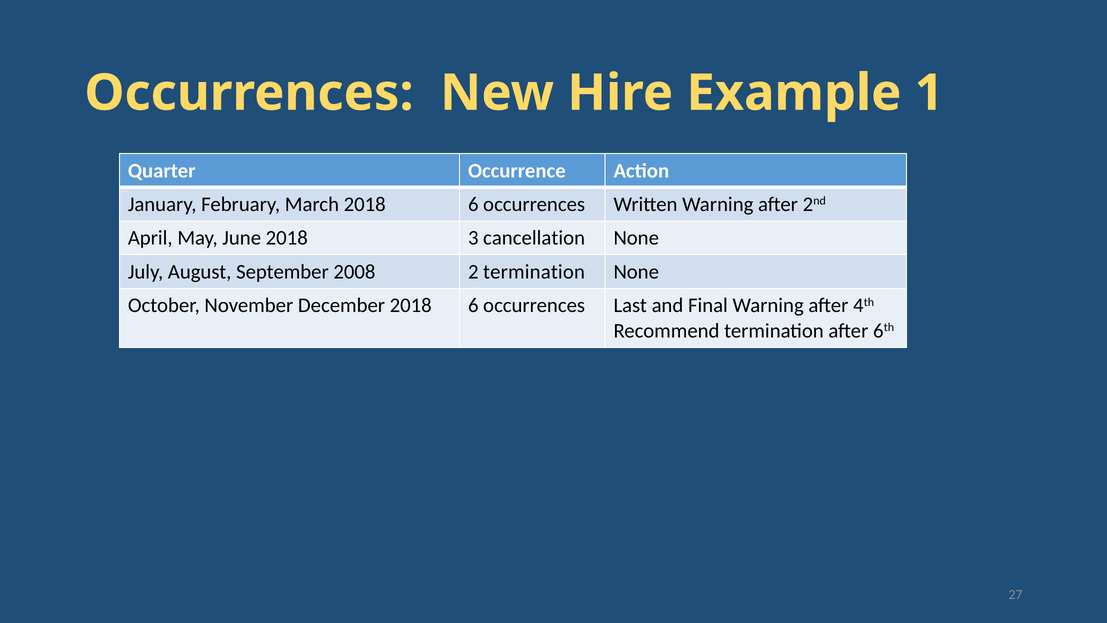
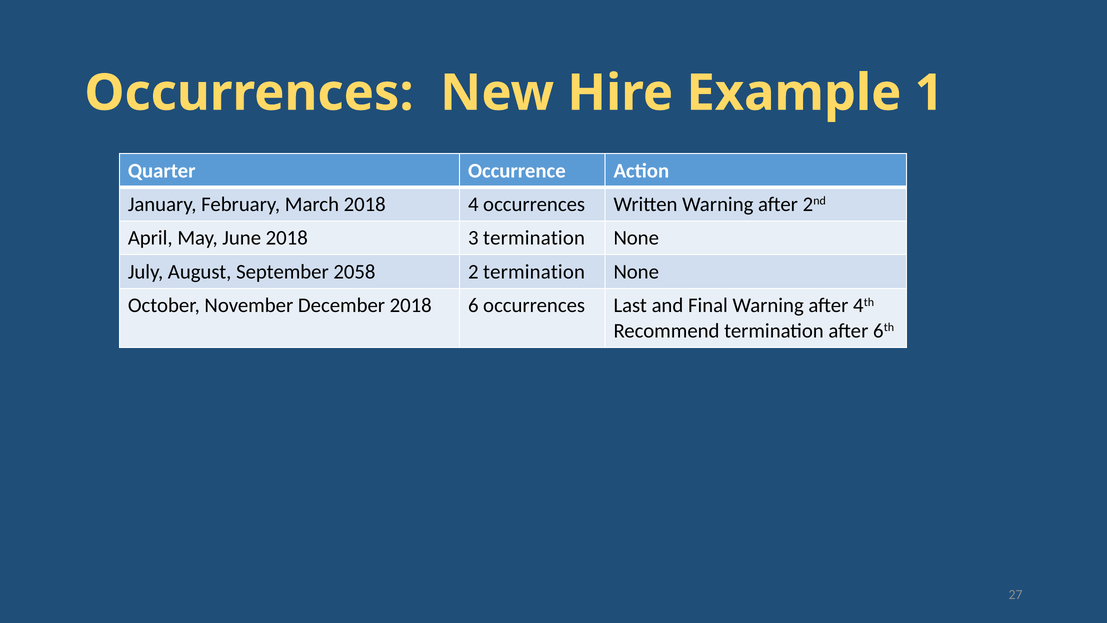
March 2018 6: 6 -> 4
3 cancellation: cancellation -> termination
2008: 2008 -> 2058
